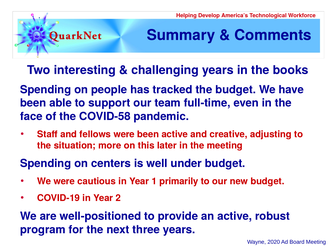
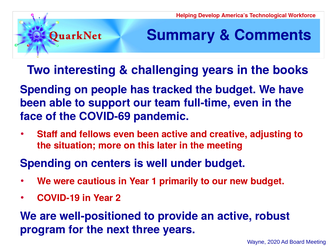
COVID-58: COVID-58 -> COVID-69
fellows were: were -> even
